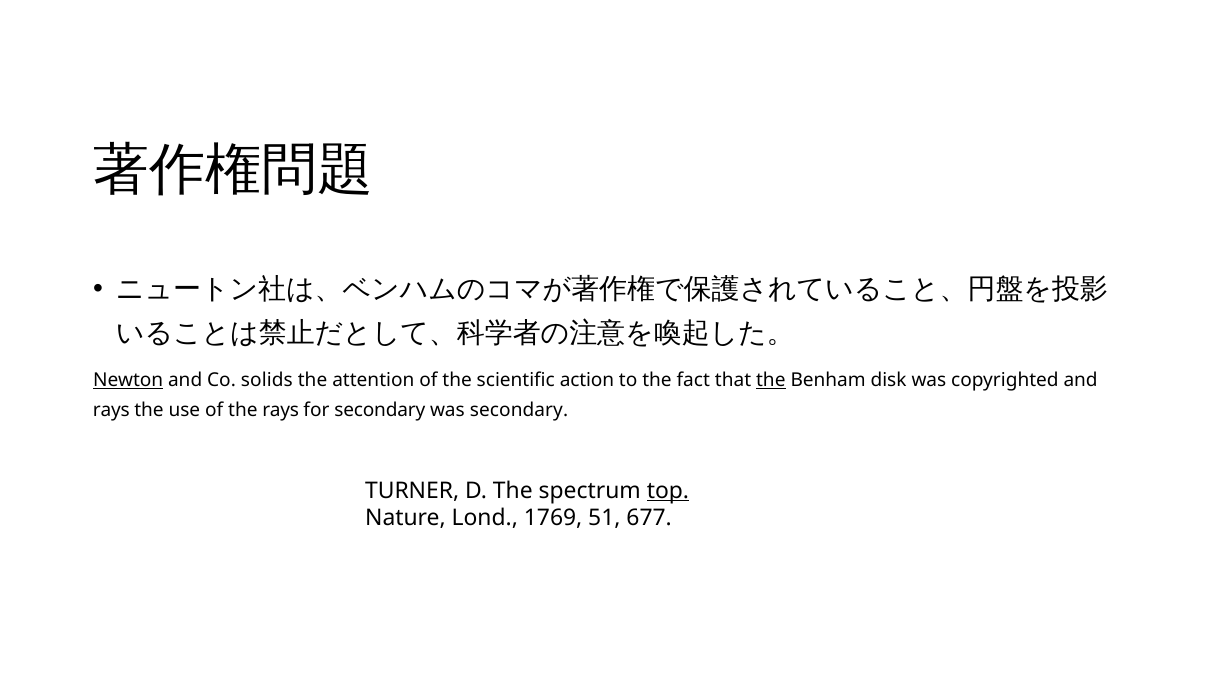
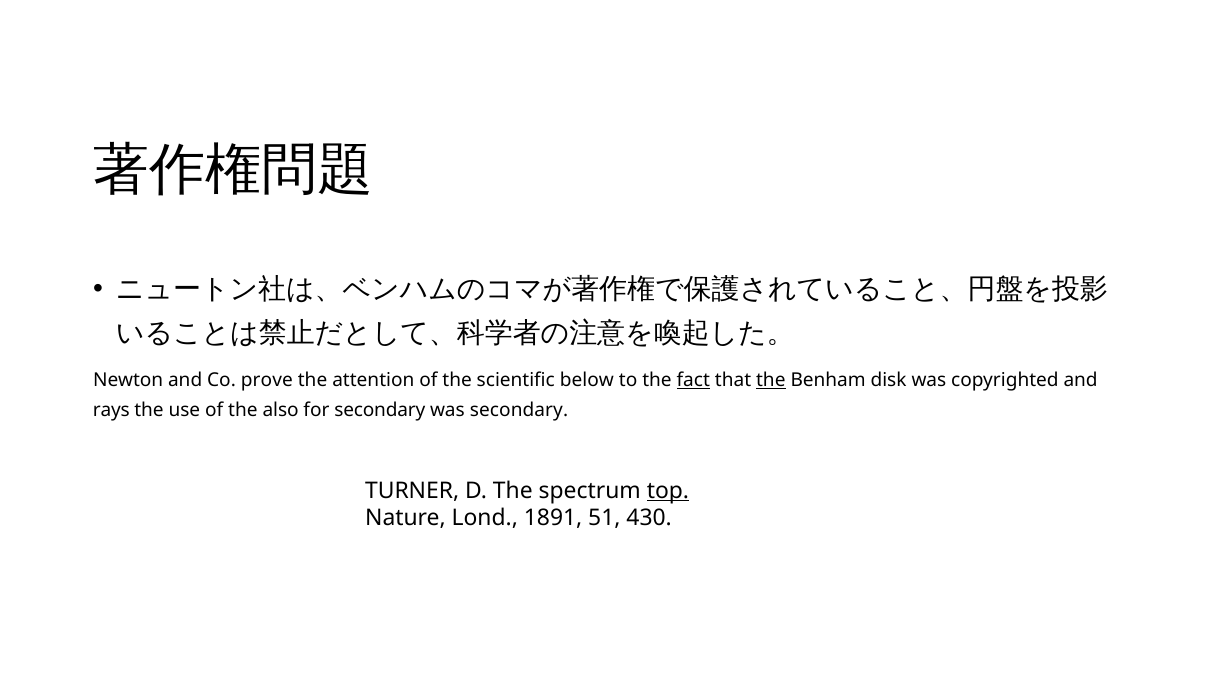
Newton underline: present -> none
solids: solids -> prove
action: action -> below
fact underline: none -> present
the rays: rays -> also
1769: 1769 -> 1891
677: 677 -> 430
